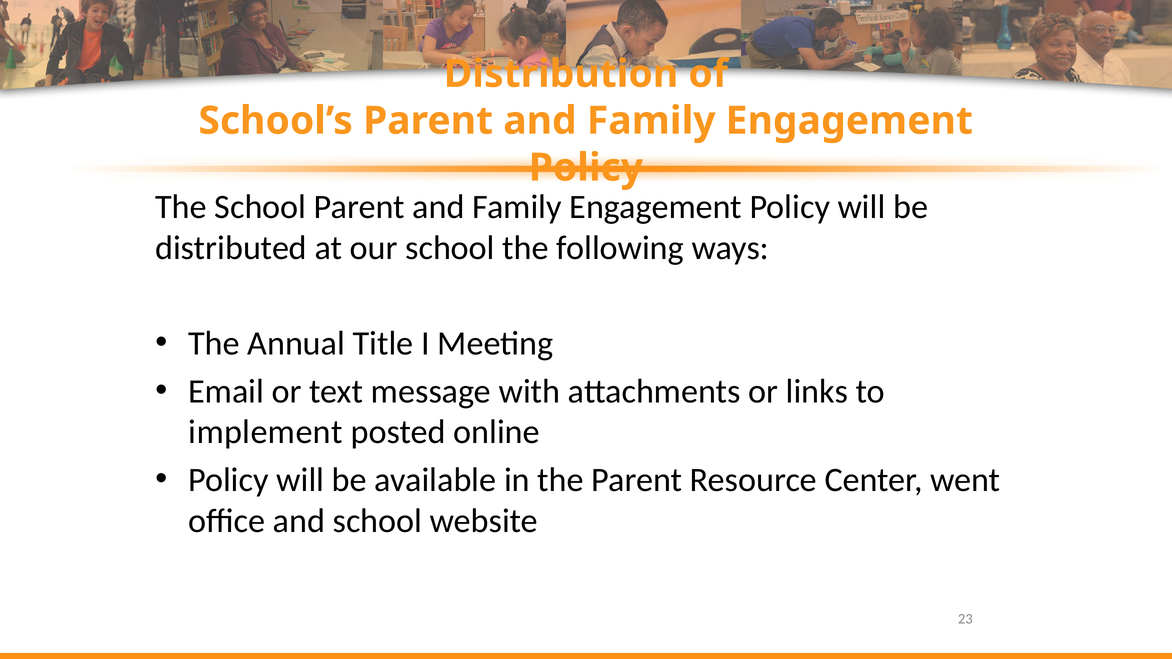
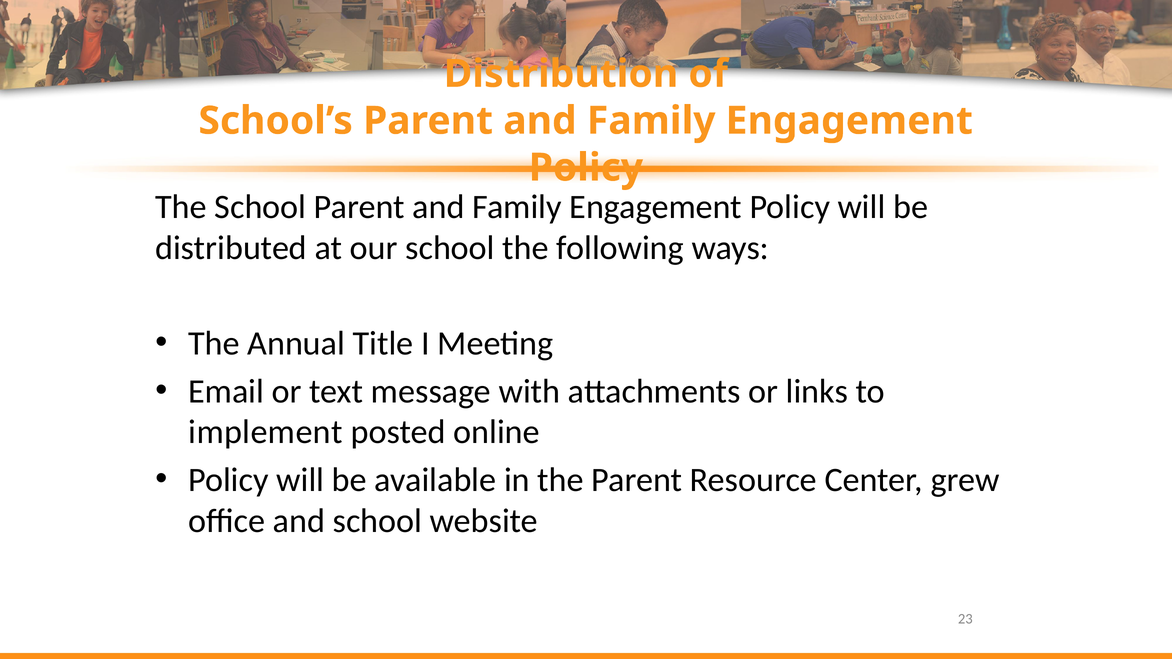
went: went -> grew
